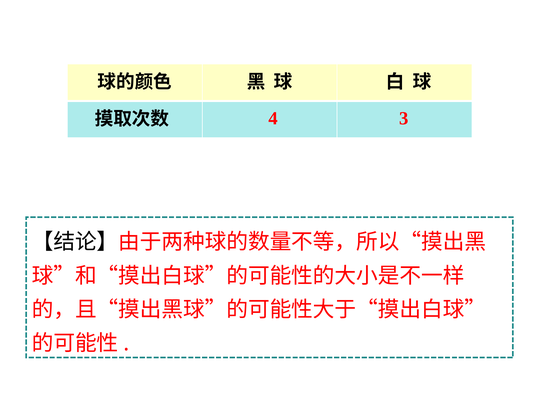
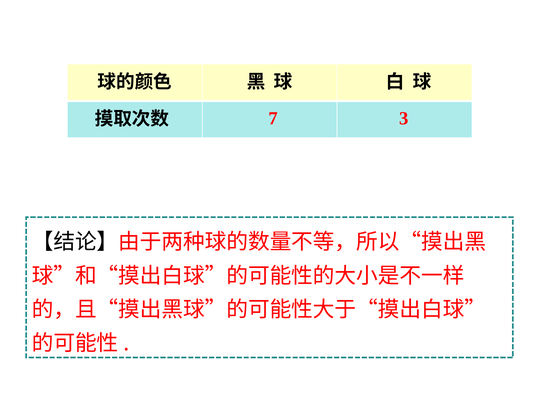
4: 4 -> 7
